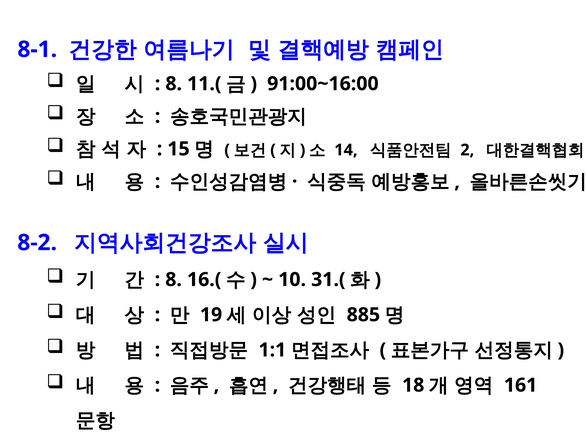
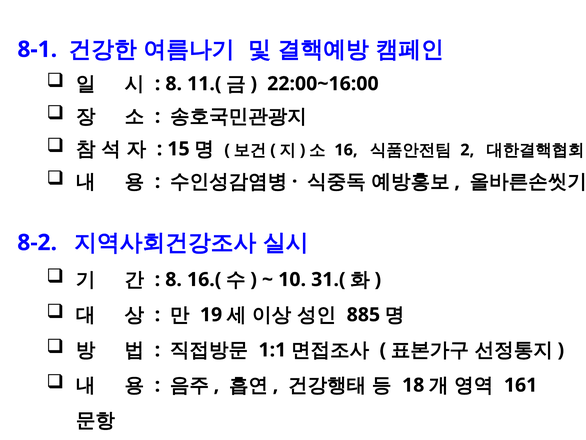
91:00~16:00: 91:00~16:00 -> 22:00~16:00
14: 14 -> 16
